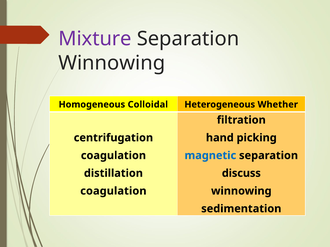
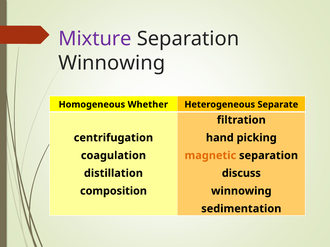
Colloidal: Colloidal -> Whether
Whether: Whether -> Separate
magnetic colour: blue -> orange
coagulation at (113, 191): coagulation -> composition
